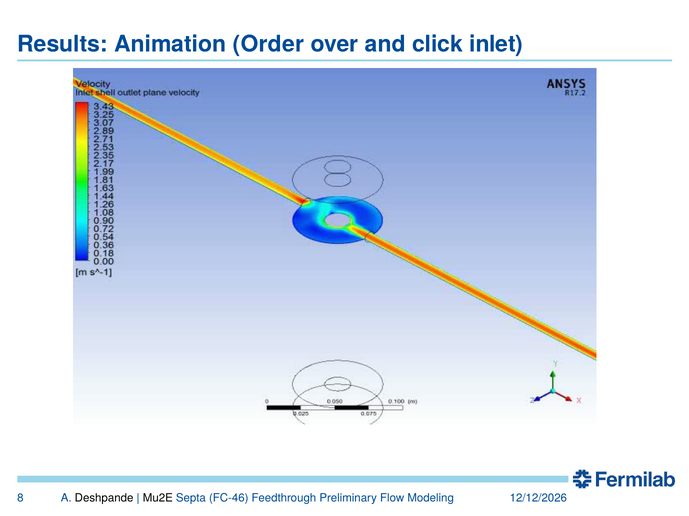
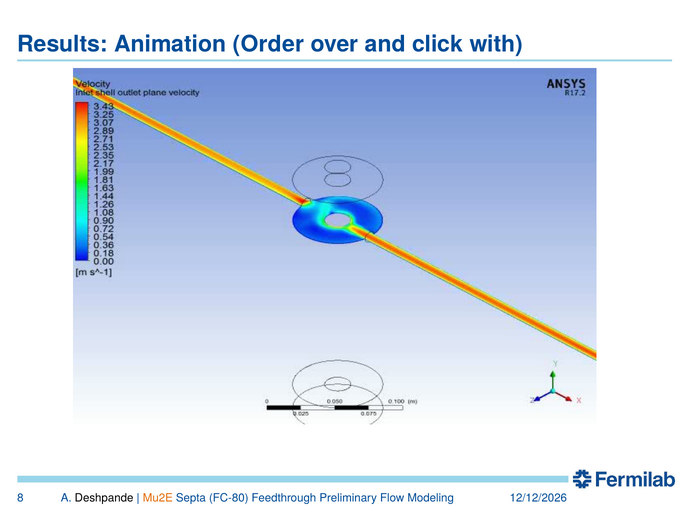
inlet: inlet -> with
Mu2E colour: black -> orange
FC-46: FC-46 -> FC-80
